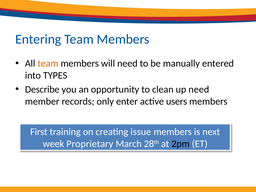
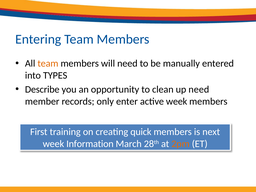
active users: users -> week
issue: issue -> quick
Proprietary: Proprietary -> Information
2pm colour: black -> orange
